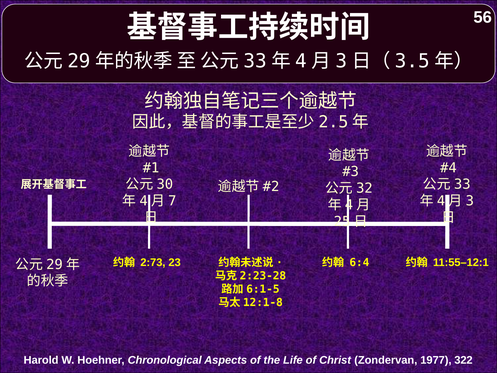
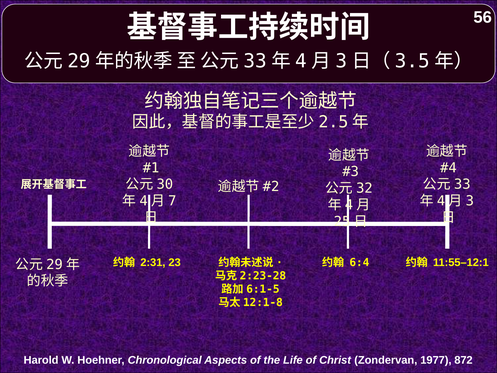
2:73: 2:73 -> 2:31
322: 322 -> 872
